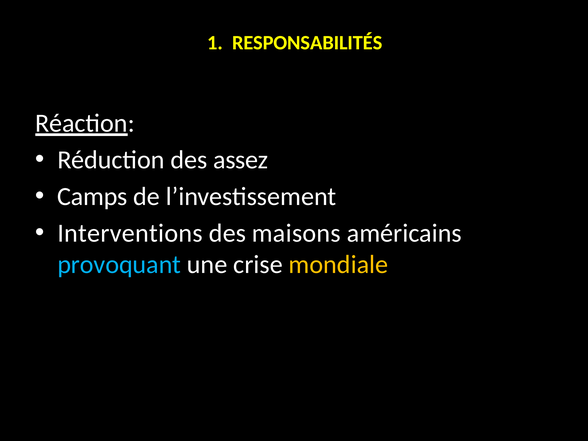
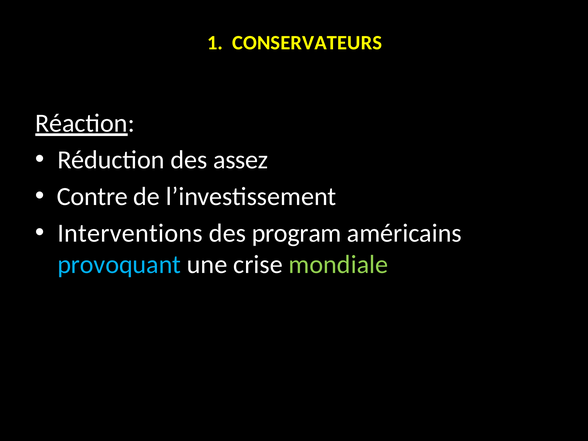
RESPONSABILITÉS: RESPONSABILITÉS -> CONSERVATEURS
Camps: Camps -> Contre
maisons: maisons -> program
mondiale colour: yellow -> light green
